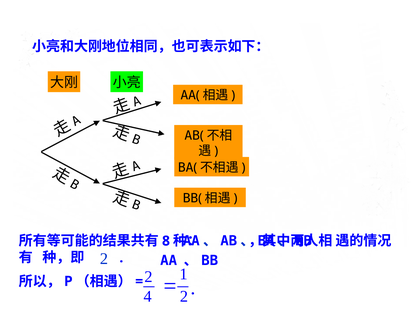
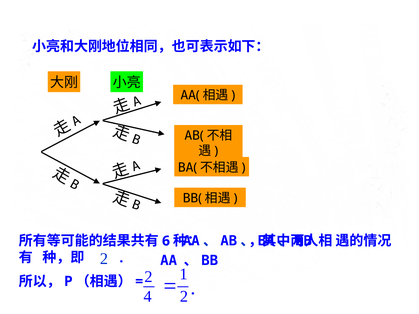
8: 8 -> 6
